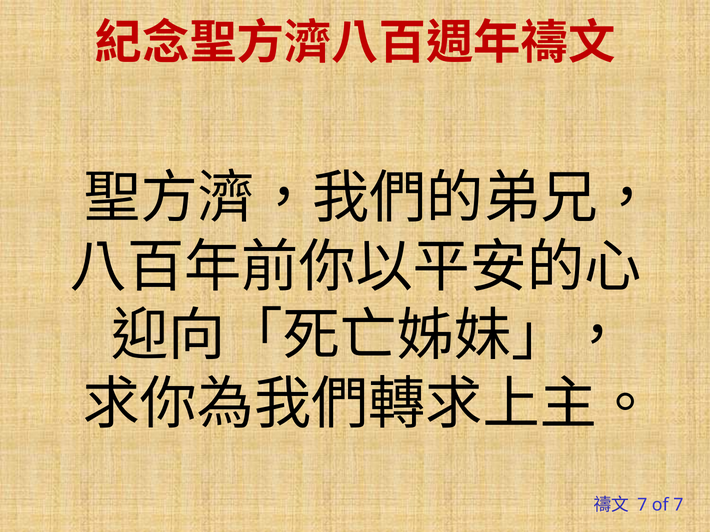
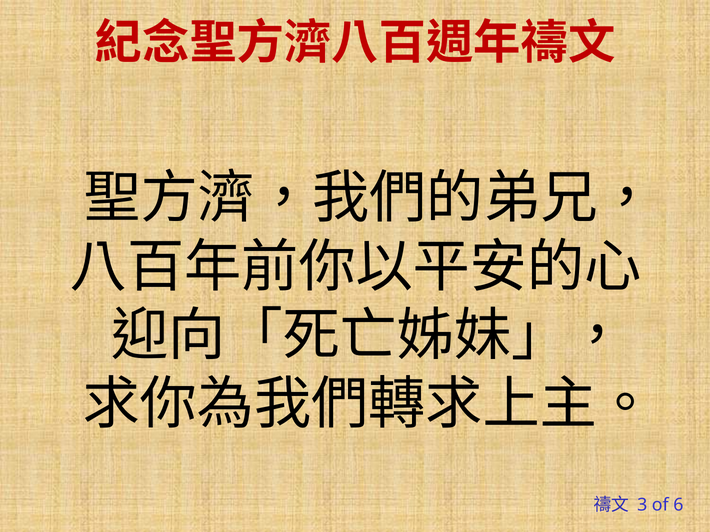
7 at (642, 505): 7 -> 3
of 7: 7 -> 6
